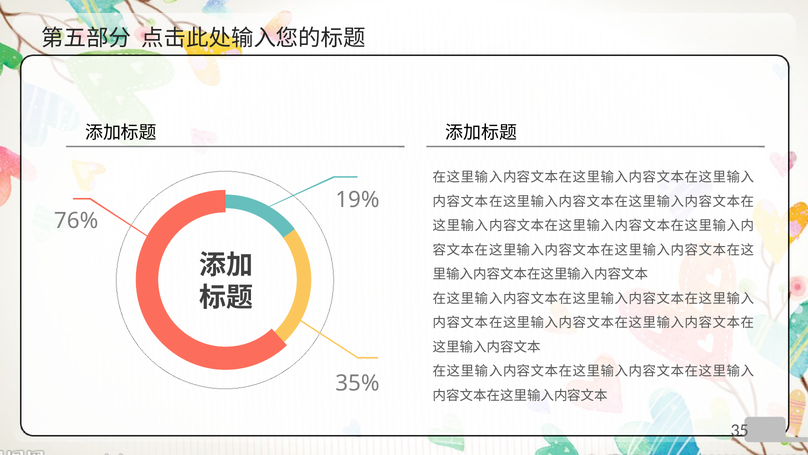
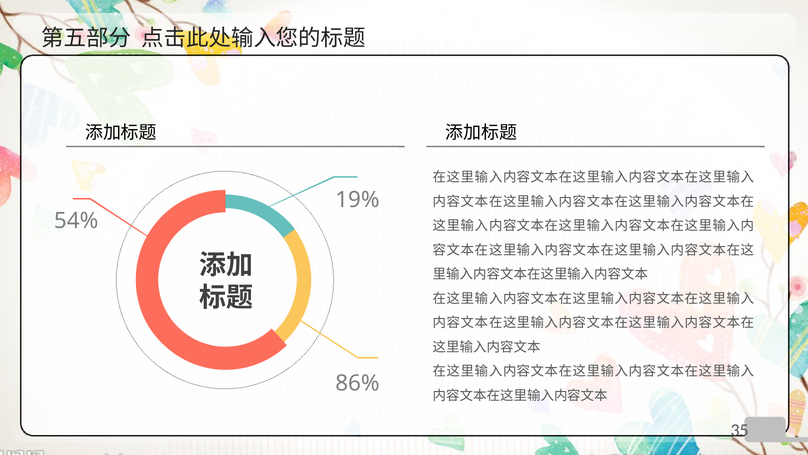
76%: 76% -> 54%
35%: 35% -> 86%
